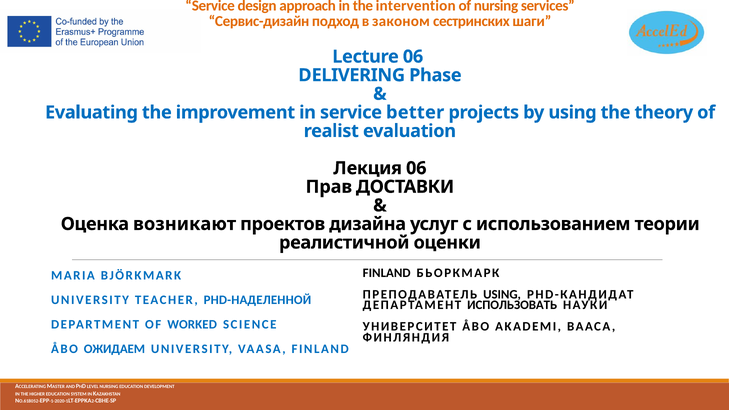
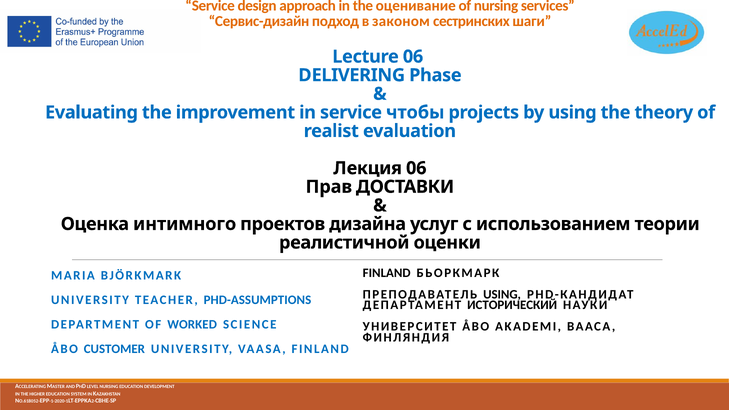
intervention: intervention -> оценивание
better: better -> чтобы
возникают: возникают -> интимного
PHD-НАДЕЛЕННОЙ: PHD-НАДЕЛЕННОЙ -> PHD-ASSUMPTIONS
ИСПОЛЬЗОВАТЬ: ИСПОЛЬЗОВАТЬ -> ИСТОРИЧЕСКИЙ
ОЖИДАЕМ: ОЖИДАЕМ -> CUSTOMER
